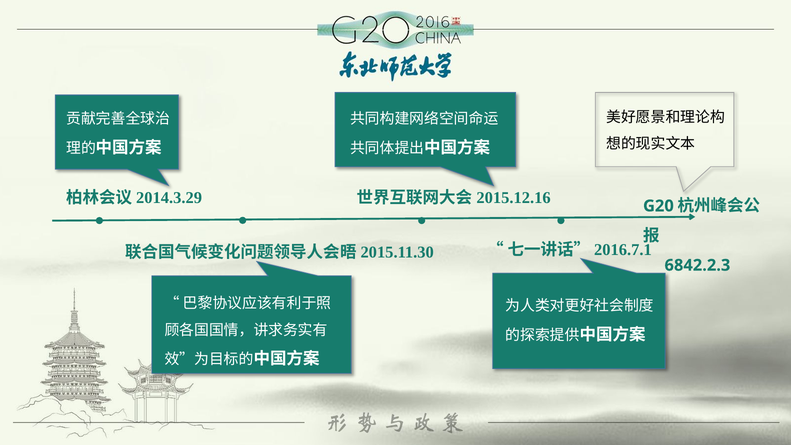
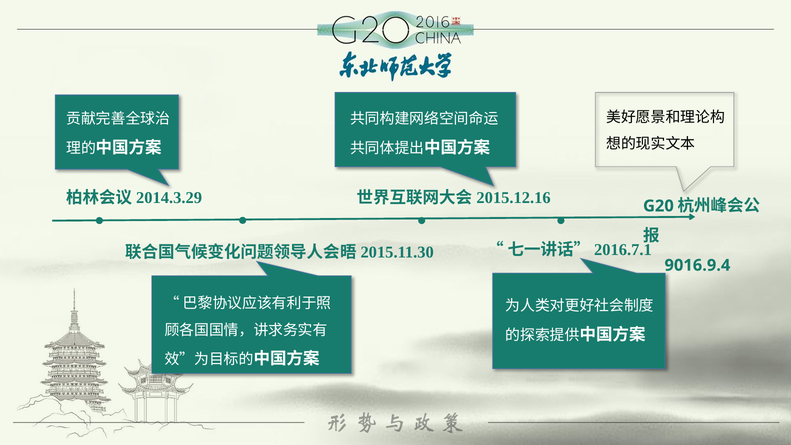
6842.2.3: 6842.2.3 -> 9016.9.4
